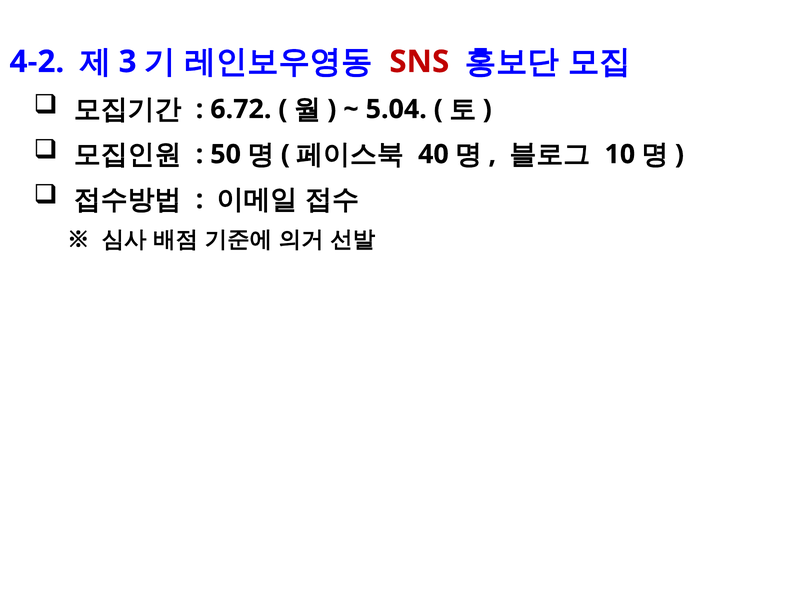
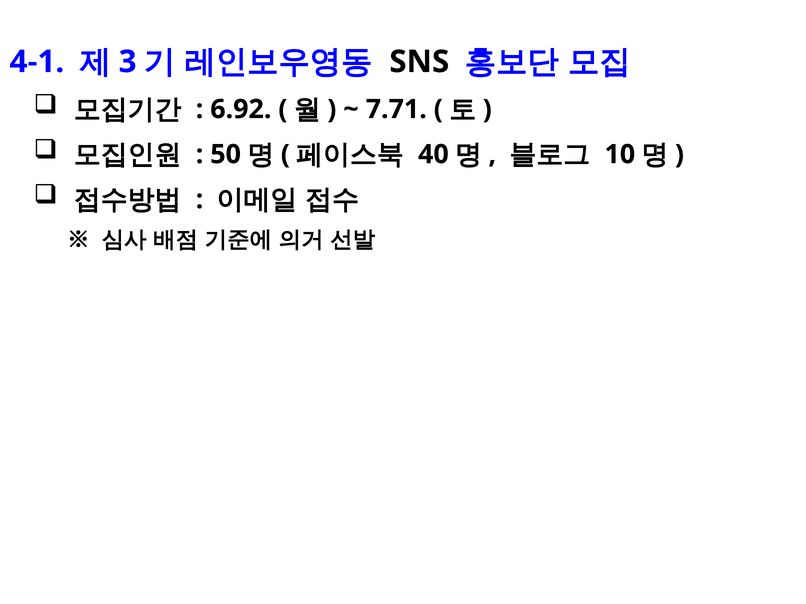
4-2: 4-2 -> 4-1
SNS colour: red -> black
6.72: 6.72 -> 6.92
5.04: 5.04 -> 7.71
